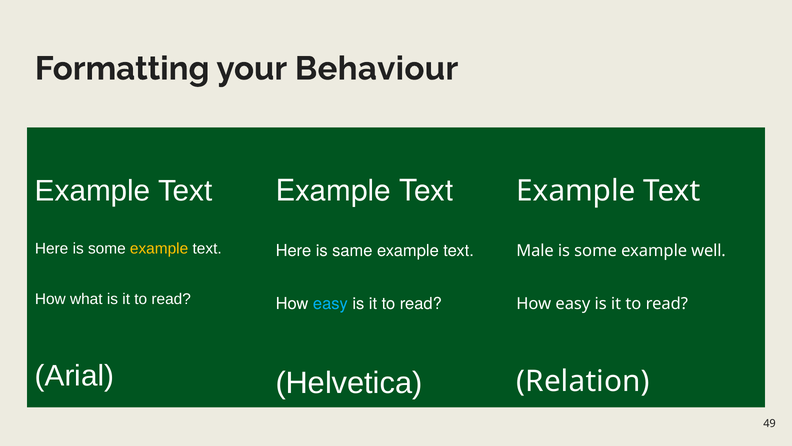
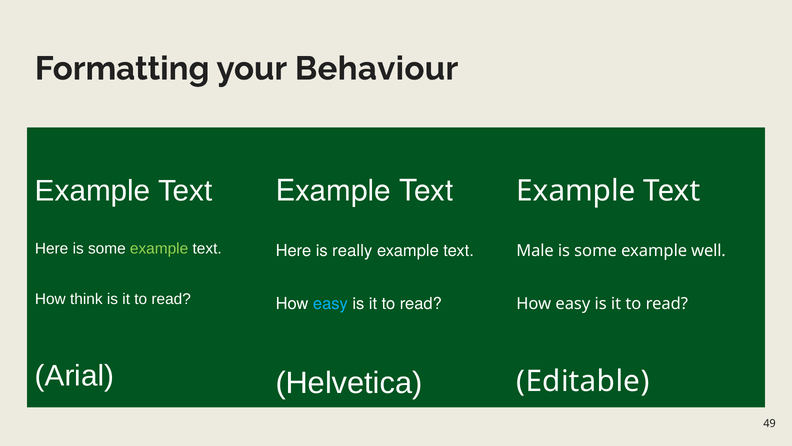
example at (159, 248) colour: yellow -> light green
same: same -> really
what: what -> think
Relation: Relation -> Editable
